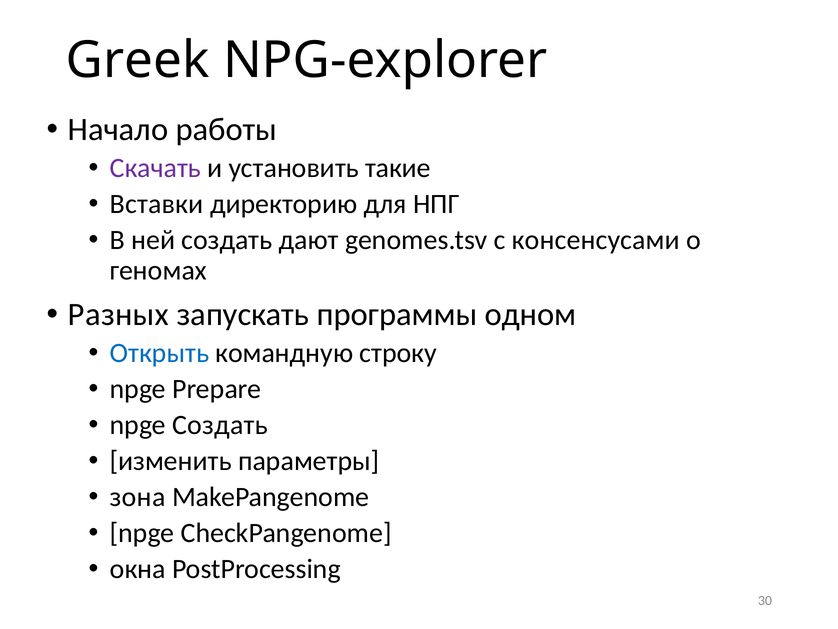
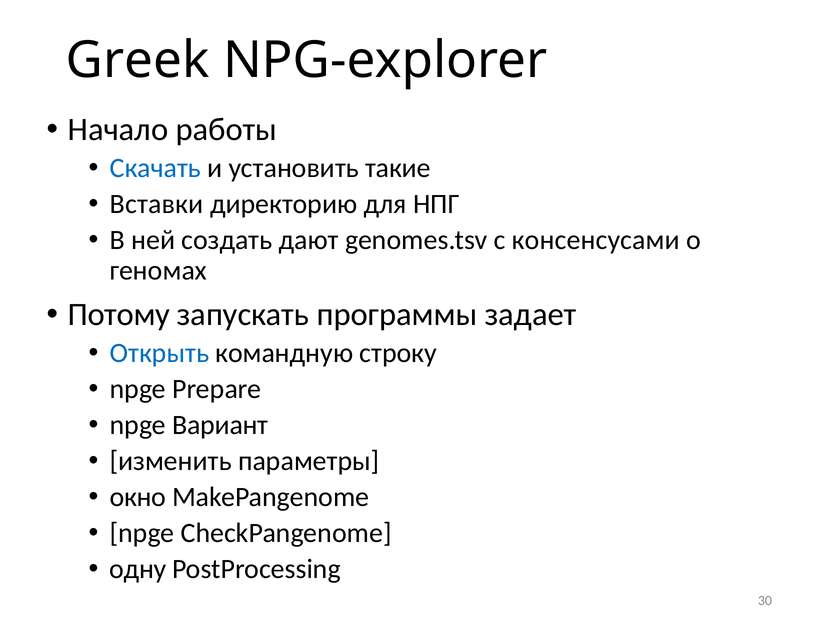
Скачать colour: purple -> blue
Разных: Разных -> Потому
одном: одном -> задает
npge Создать: Создать -> Вариант
зона: зона -> окно
окна: окна -> одну
